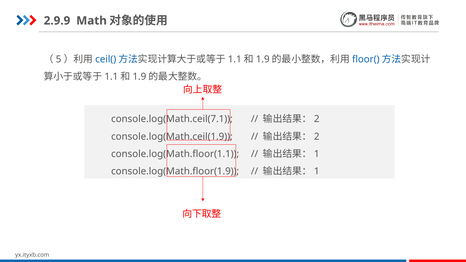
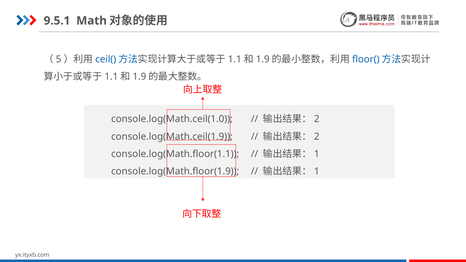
2.9.9: 2.9.9 -> 9.5.1
console.log(Math.ceil(7.1: console.log(Math.ceil(7.1 -> console.log(Math.ceil(1.0
